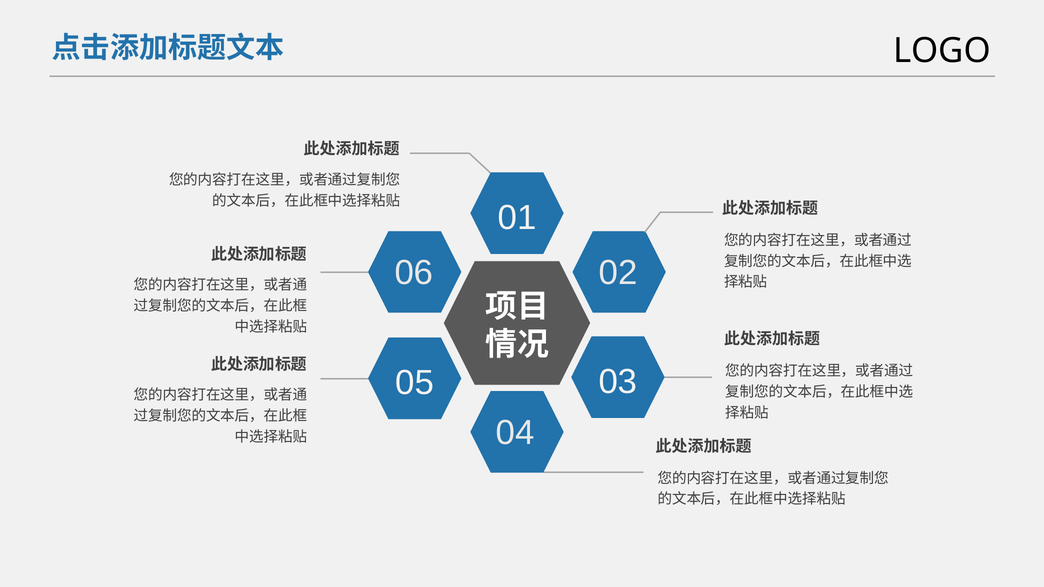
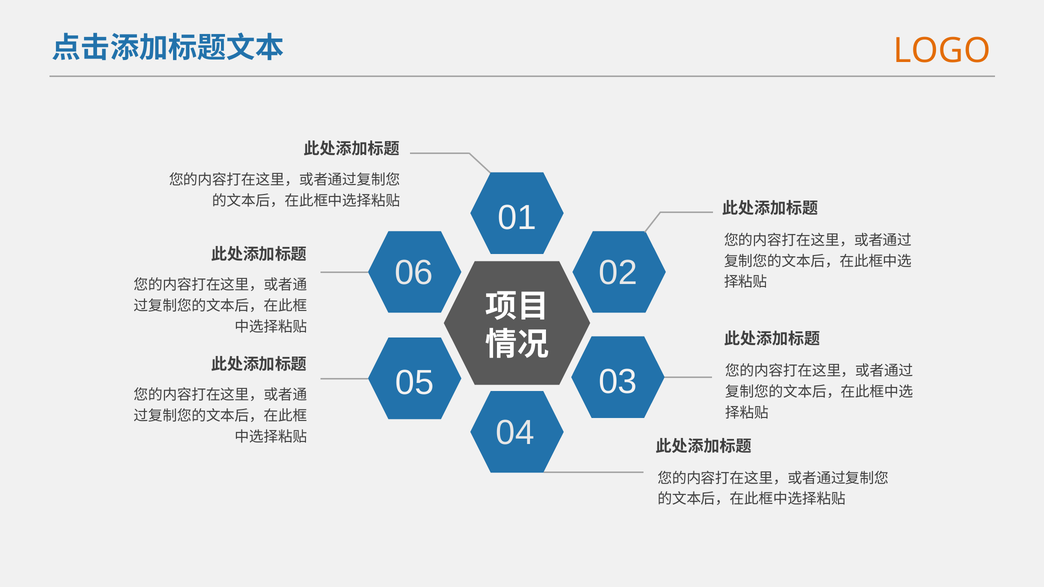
LOGO colour: black -> orange
